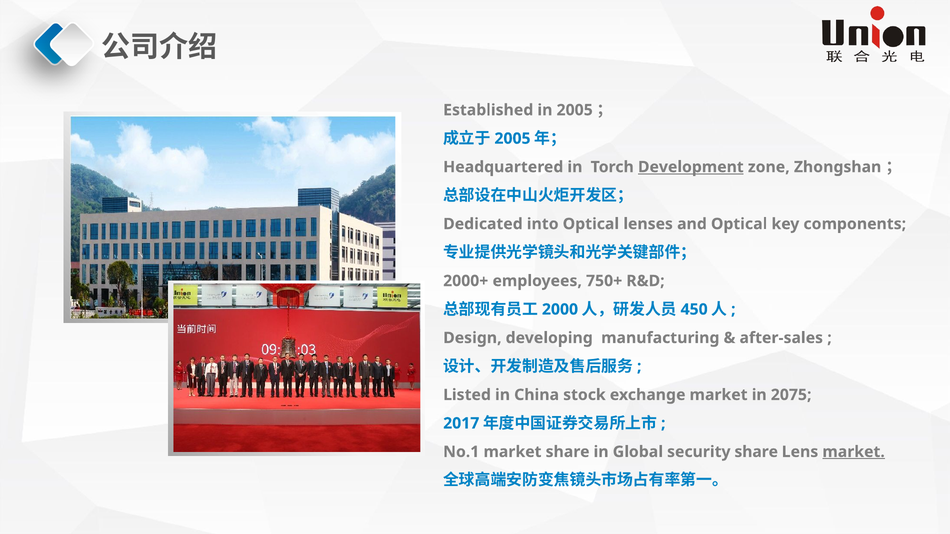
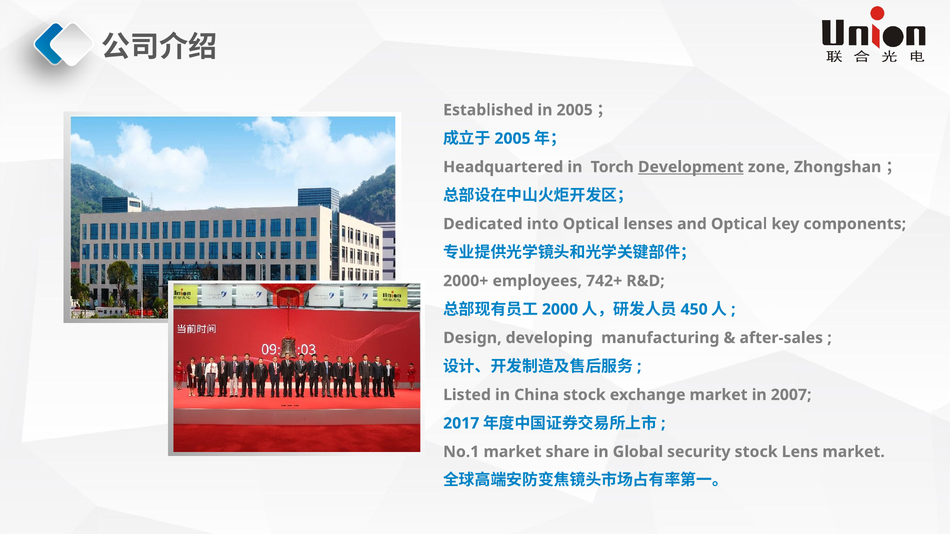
750+: 750+ -> 742+
2075: 2075 -> 2007
security share: share -> stock
market at (854, 452) underline: present -> none
